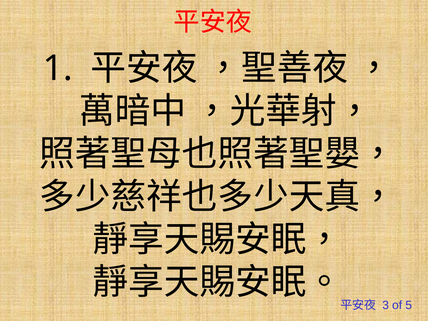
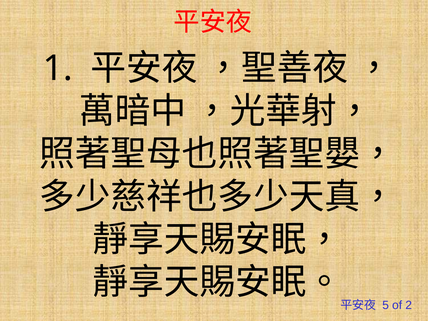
3: 3 -> 5
5: 5 -> 2
